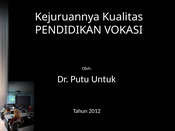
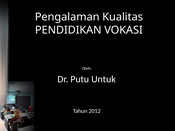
Kejuruannya: Kejuruannya -> Pengalaman
